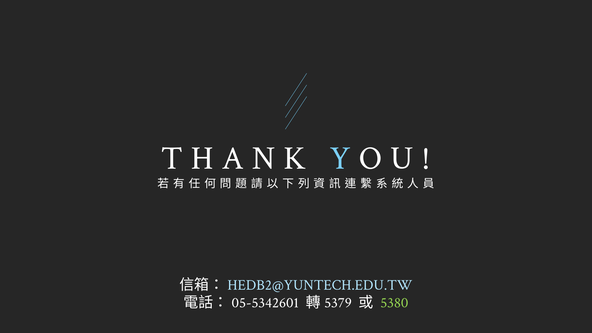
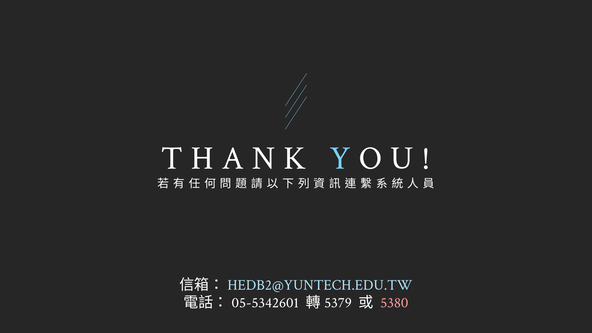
5380 colour: light green -> pink
